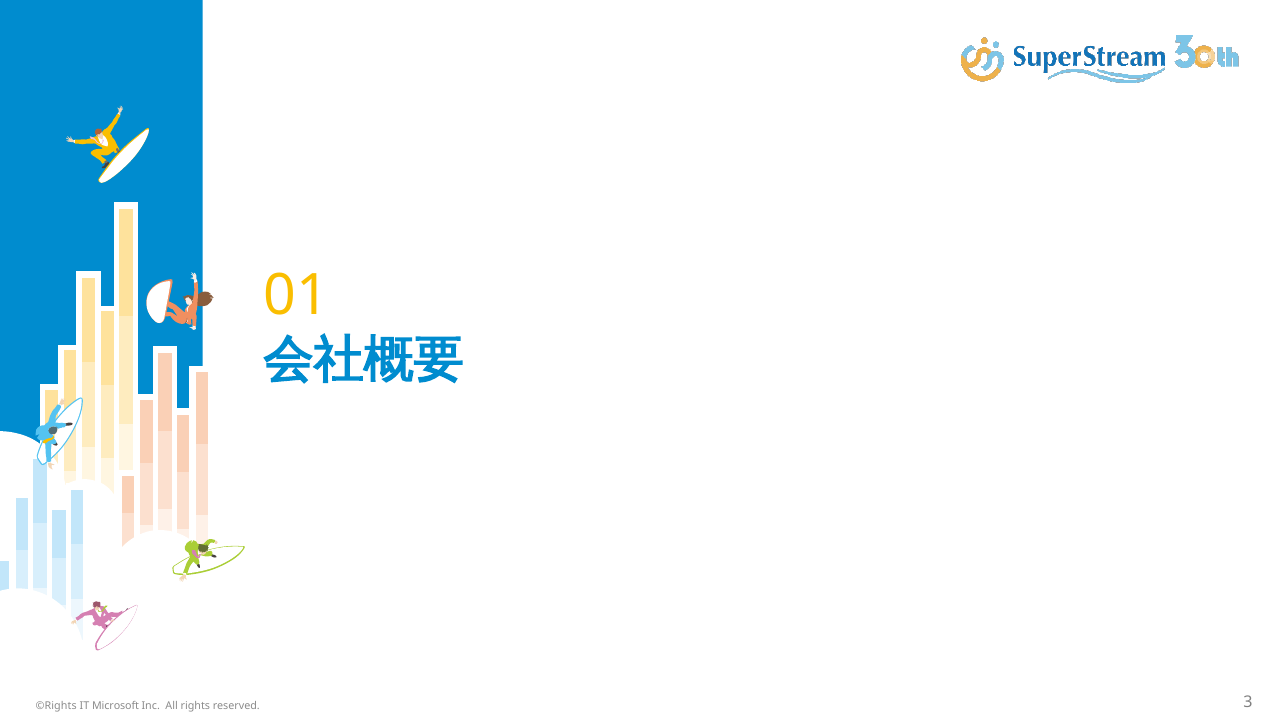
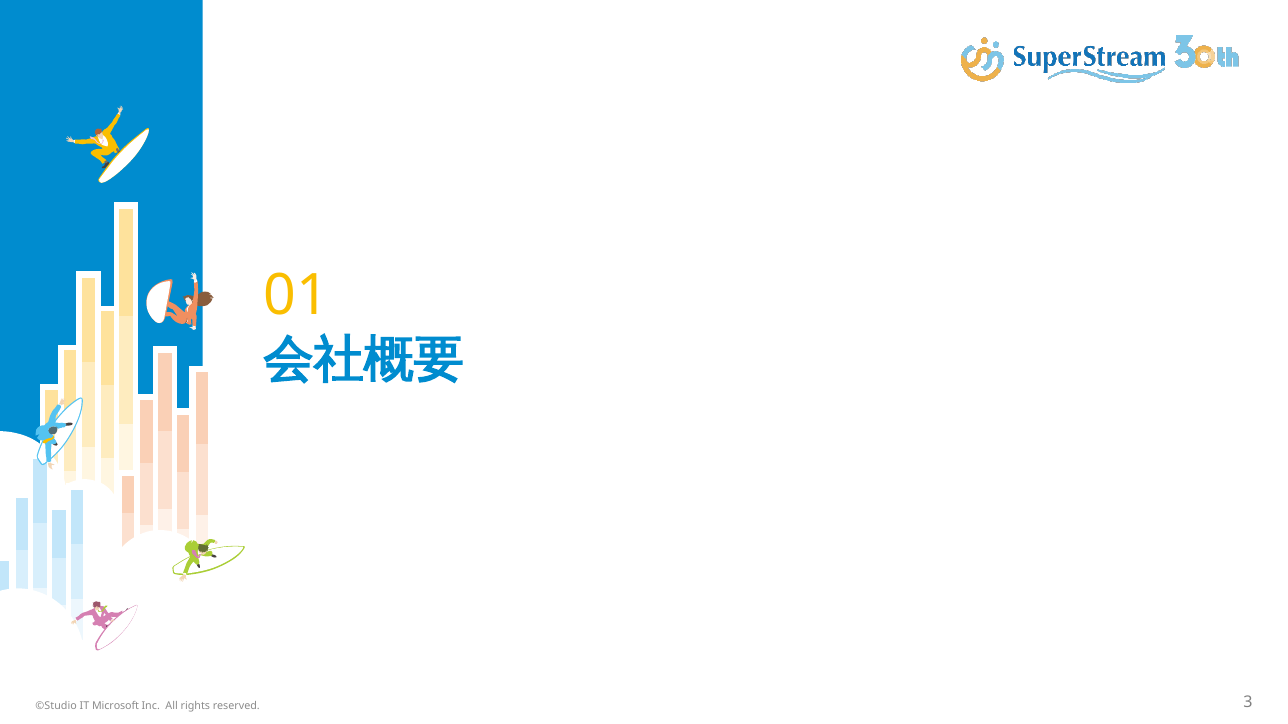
©Rights: ©Rights -> ©Studio
